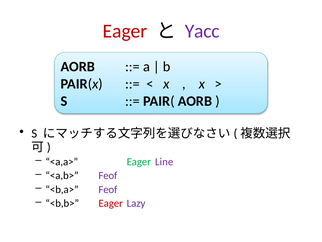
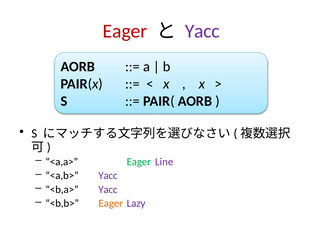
<a,b> Feof: Feof -> Yacc
<b,a> Feof: Feof -> Yacc
Eager at (111, 203) colour: red -> orange
